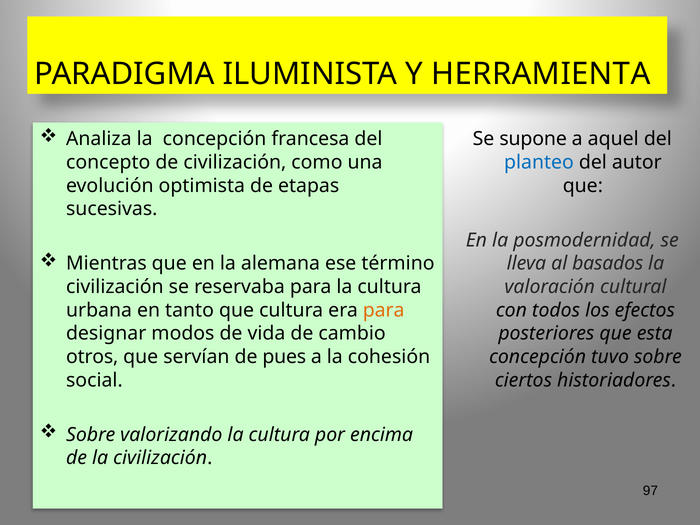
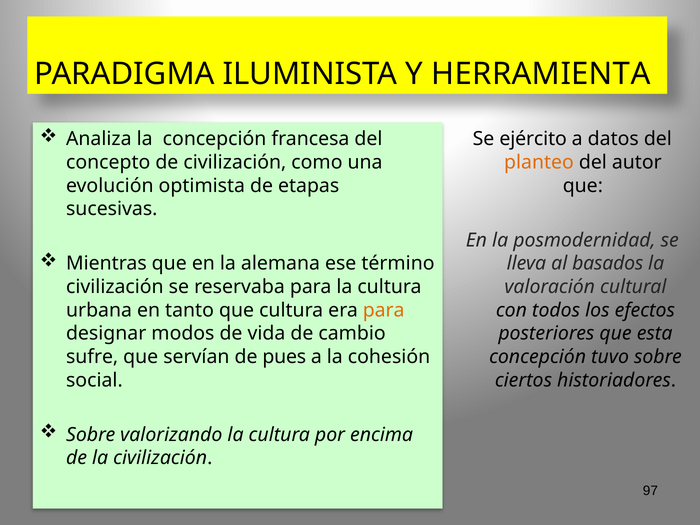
supone: supone -> ejército
aquel: aquel -> datos
planteo colour: blue -> orange
otros: otros -> sufre
